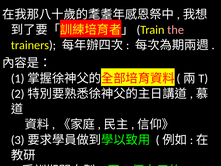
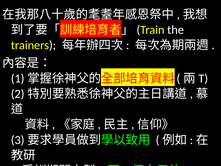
the colour: pink -> white
